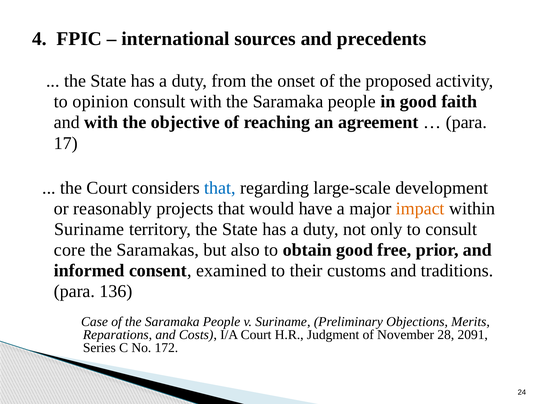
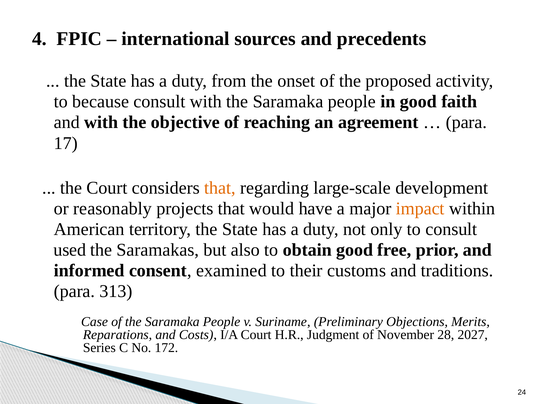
opinion: opinion -> because
that at (220, 188) colour: blue -> orange
Suriname at (89, 229): Suriname -> American
core: core -> used
136: 136 -> 313
2091: 2091 -> 2027
